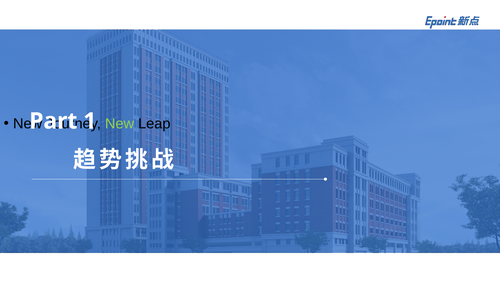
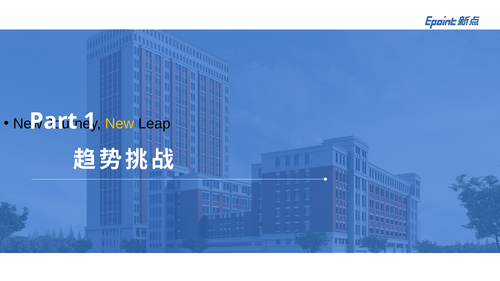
New at (120, 124) colour: light green -> yellow
